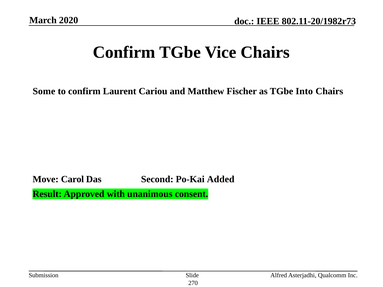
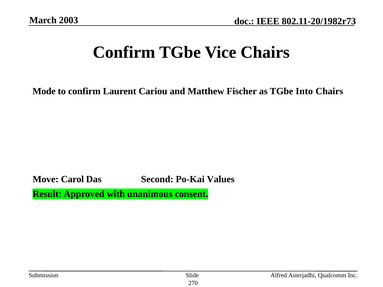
2020: 2020 -> 2003
Some: Some -> Mode
Added: Added -> Values
